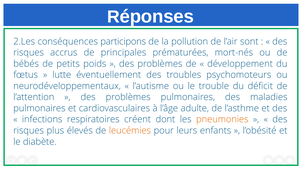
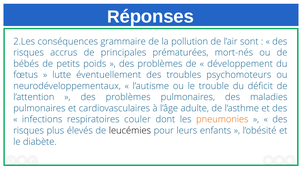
participons: participons -> grammaire
créent: créent -> couler
leucémies colour: orange -> black
